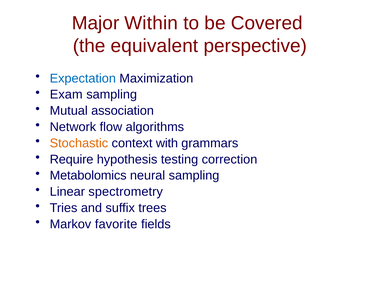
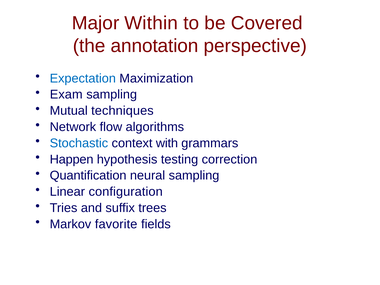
equivalent: equivalent -> annotation
association: association -> techniques
Stochastic colour: orange -> blue
Require: Require -> Happen
Metabolomics: Metabolomics -> Quantification
spectrometry: spectrometry -> configuration
